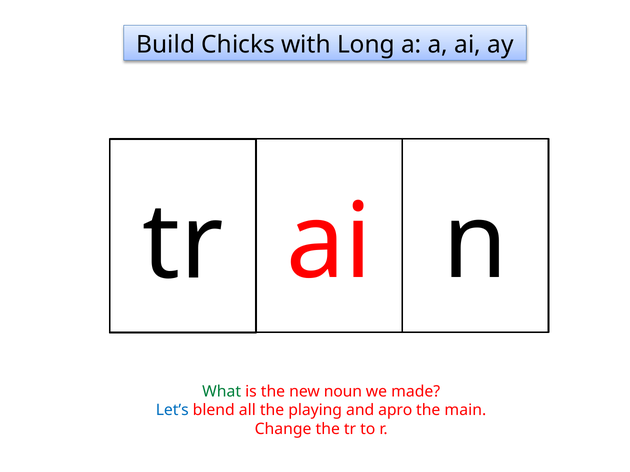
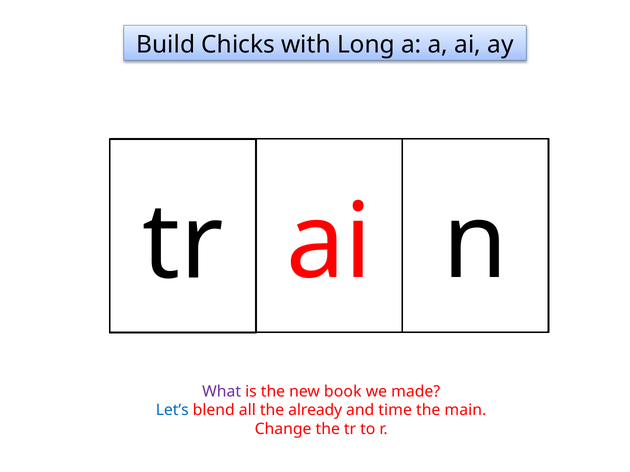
What colour: green -> purple
noun: noun -> book
playing: playing -> already
apro: apro -> time
